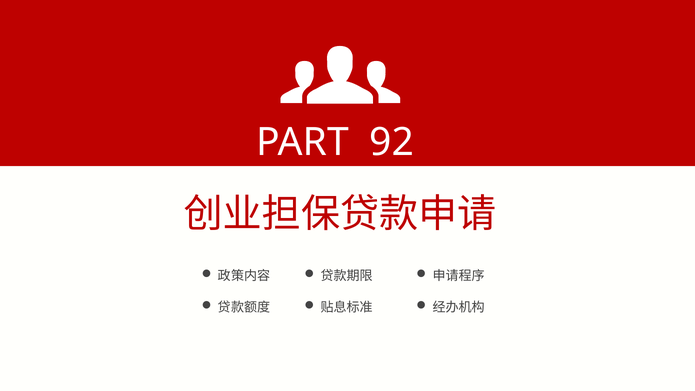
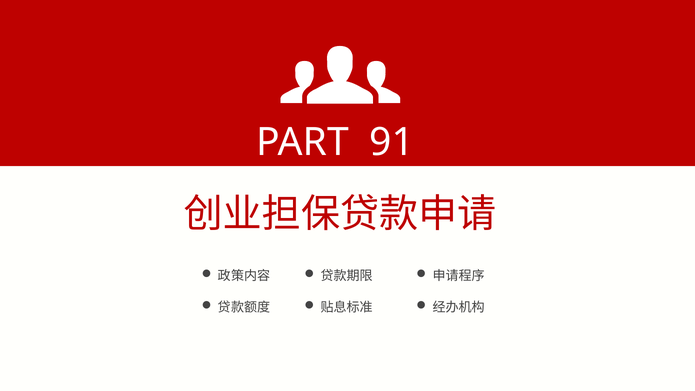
92: 92 -> 91
